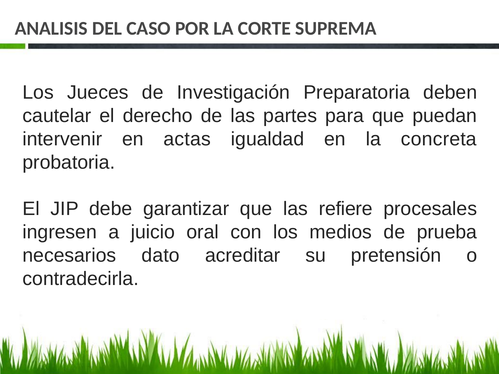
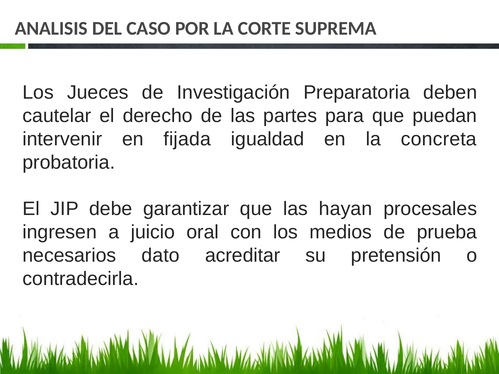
actas: actas -> fijada
refiere: refiere -> hayan
